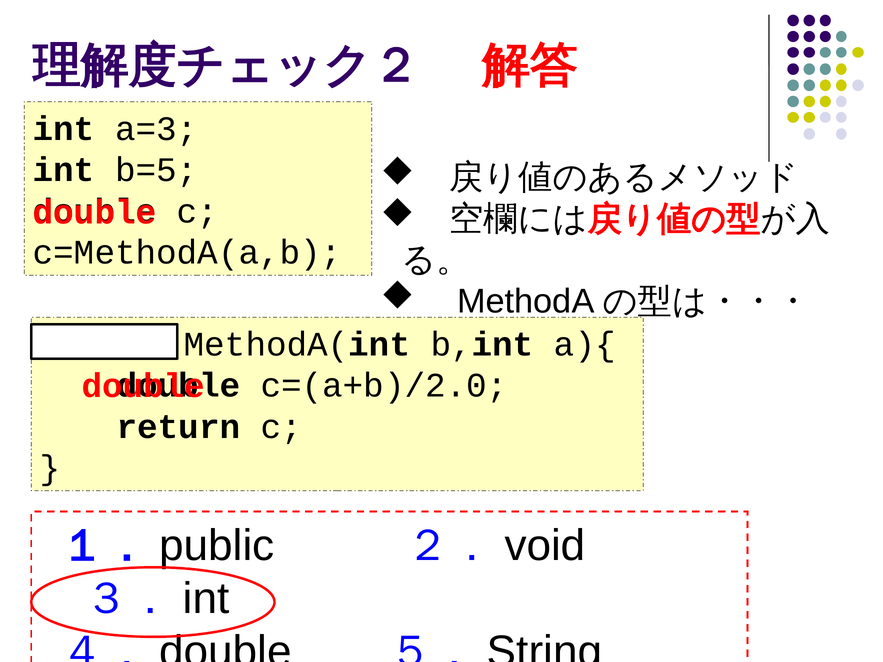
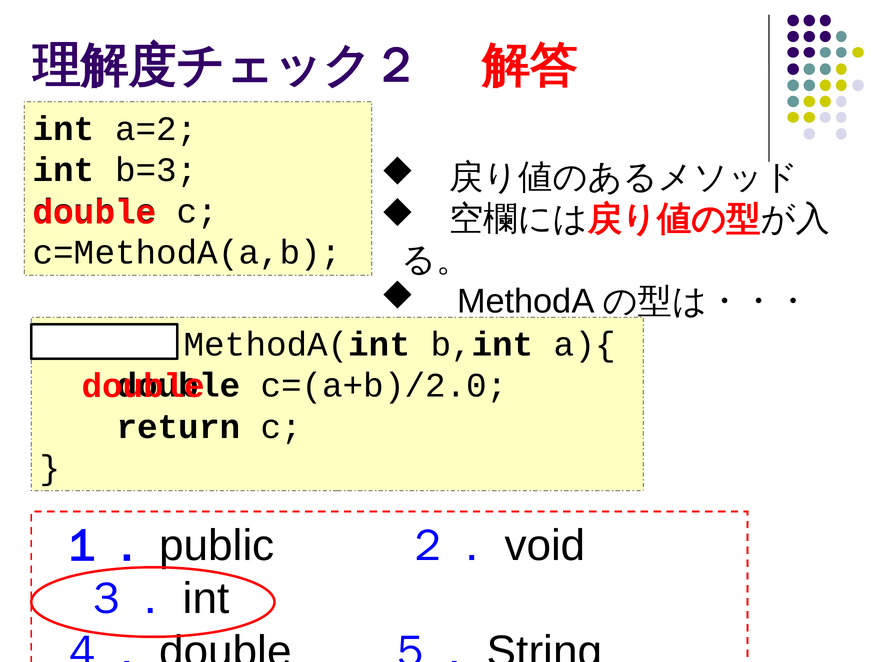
a=3: a=3 -> a=2
b=5: b=5 -> b=3
